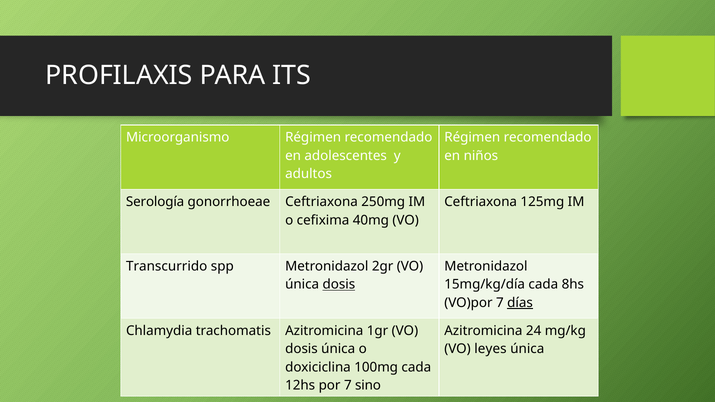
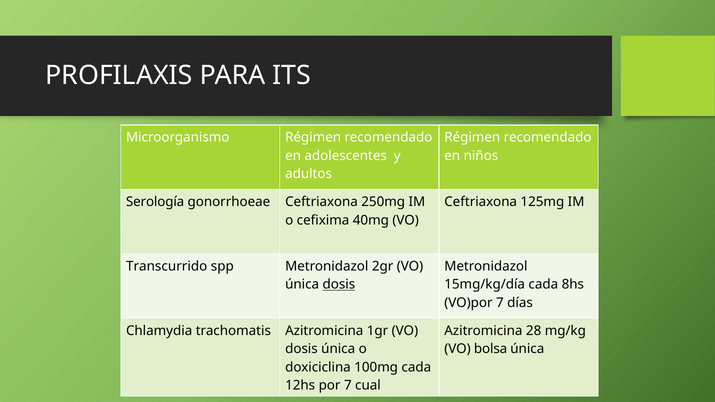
días underline: present -> none
24: 24 -> 28
leyes: leyes -> bolsa
sino: sino -> cual
